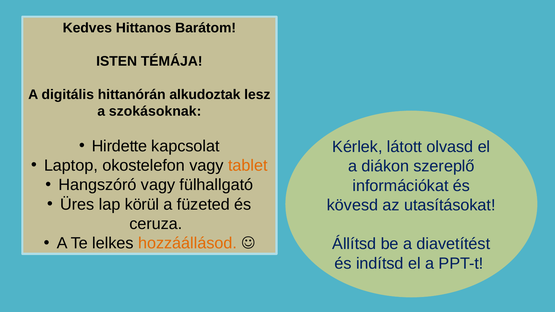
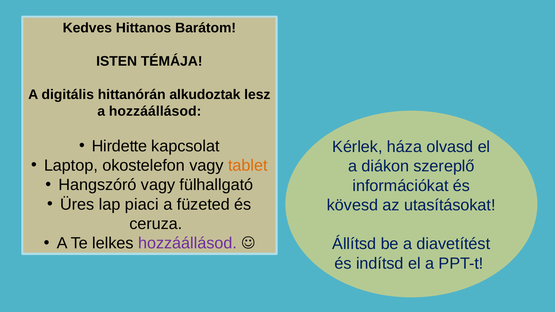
a szokásoknak: szokásoknak -> hozzáállásod
látott: látott -> háza
körül: körül -> piaci
hozzáállásod at (187, 243) colour: orange -> purple
